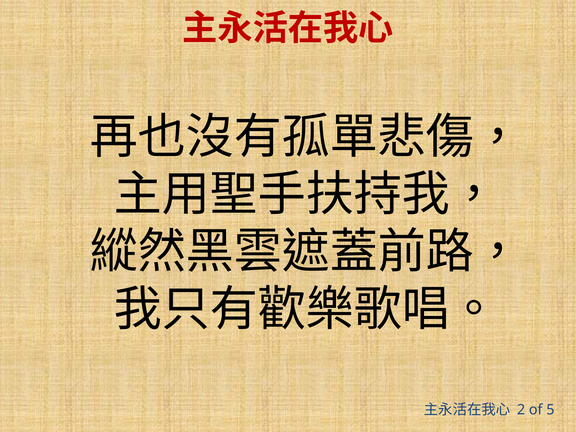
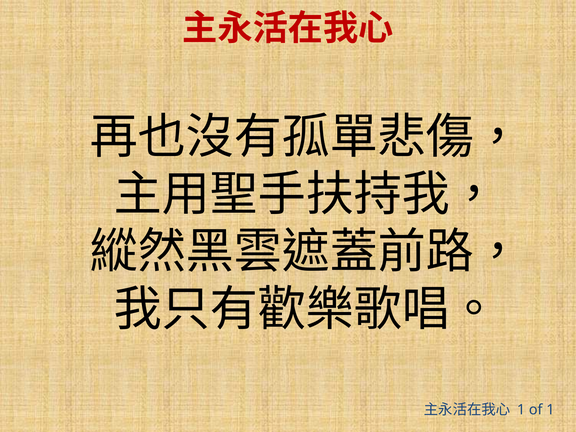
2 at (521, 410): 2 -> 1
of 5: 5 -> 1
